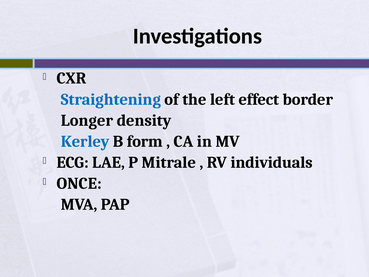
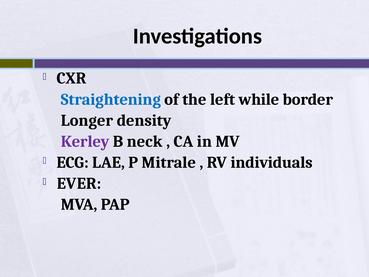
effect: effect -> while
Kerley colour: blue -> purple
form: form -> neck
ONCE: ONCE -> EVER
